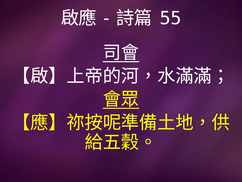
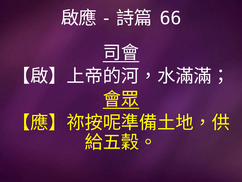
55: 55 -> 66
